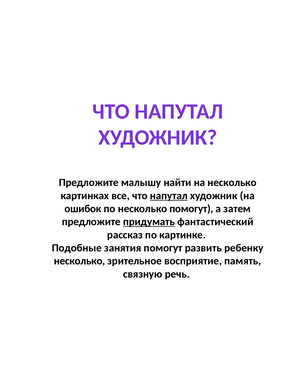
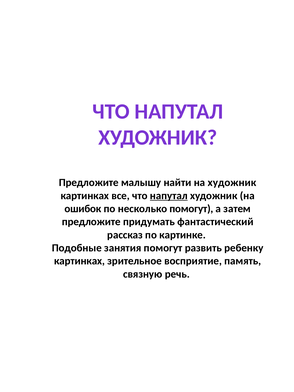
на несколько: несколько -> художник
придумать underline: present -> none
несколько at (80, 261): несколько -> картинках
